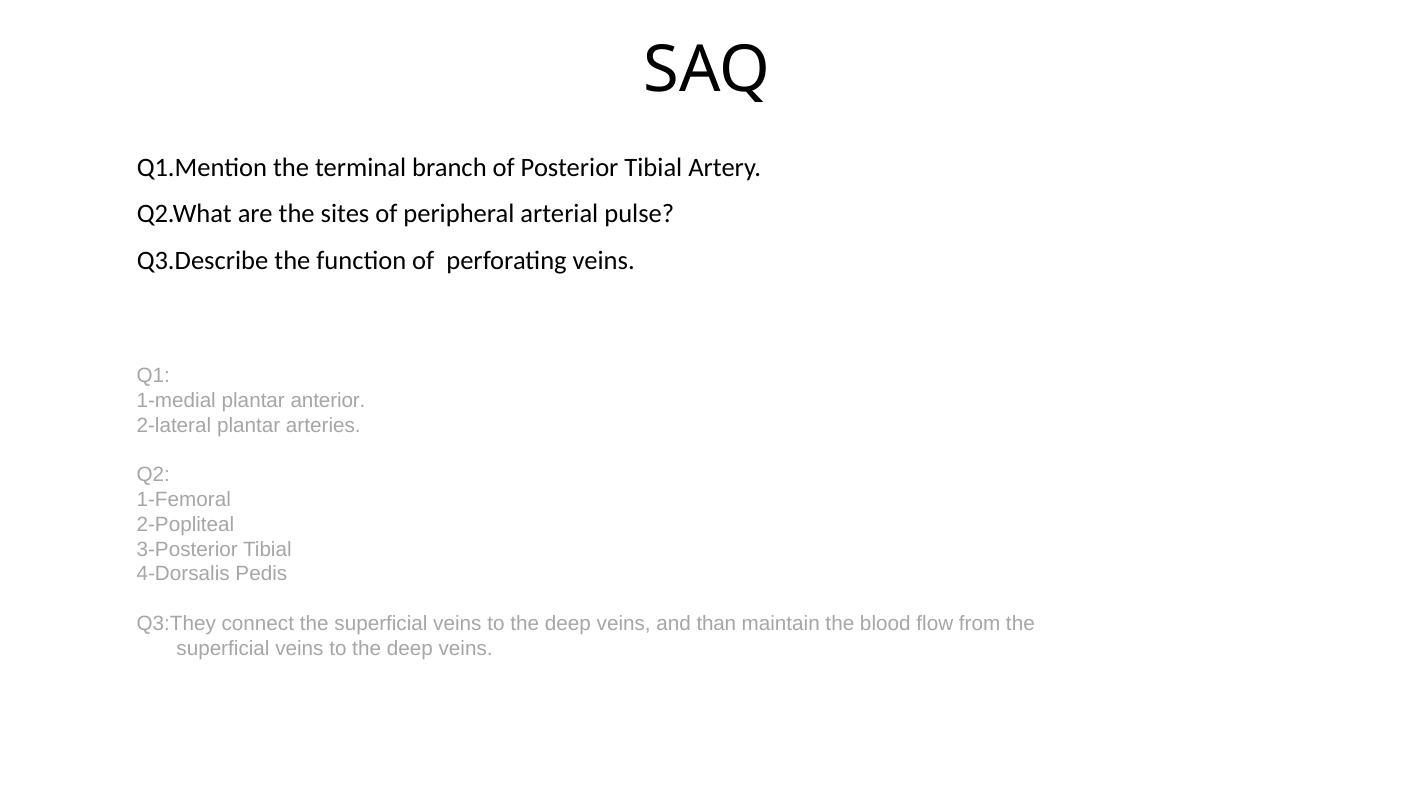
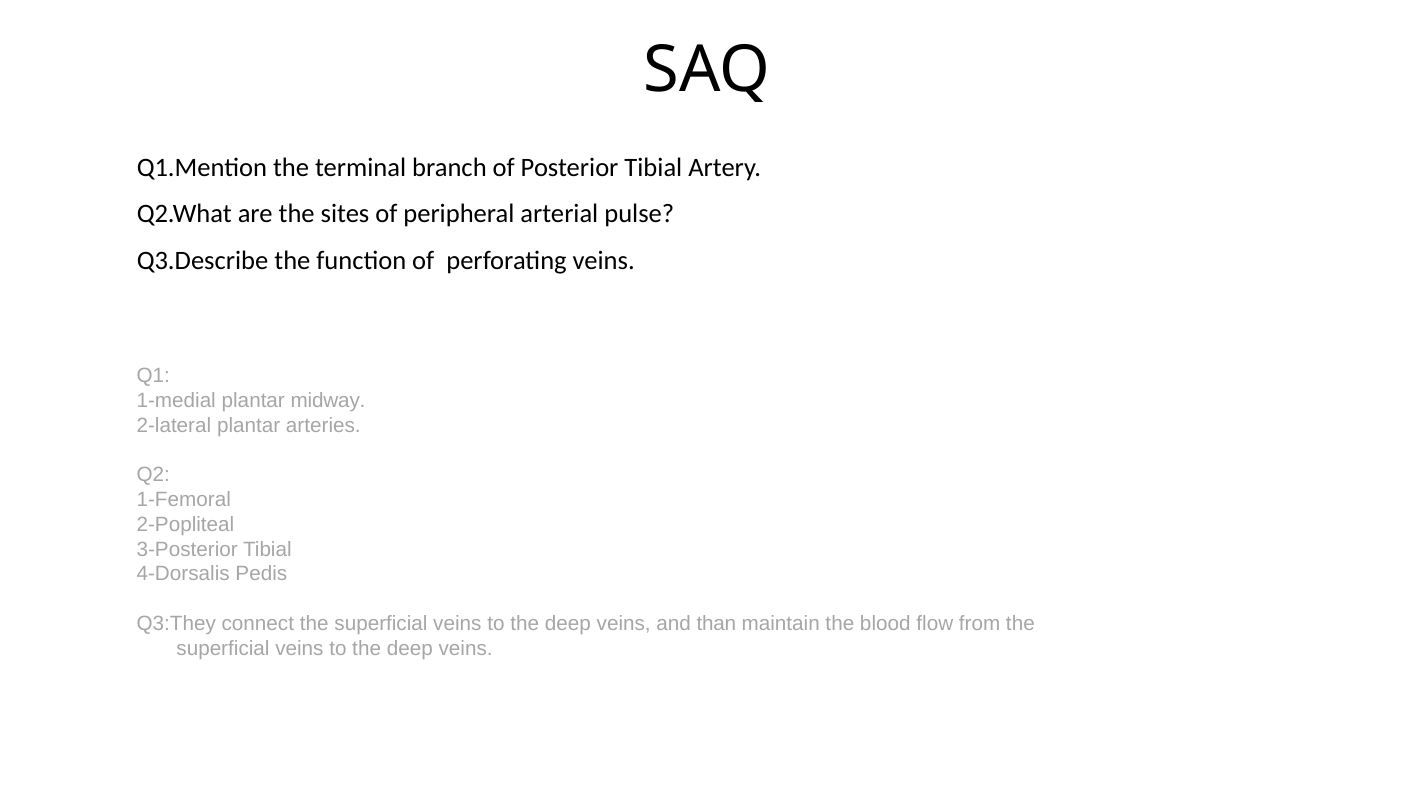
anterior: anterior -> midway
